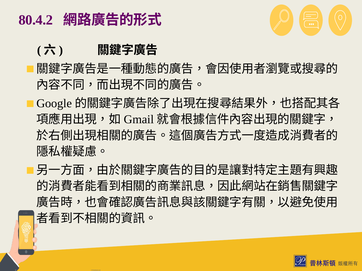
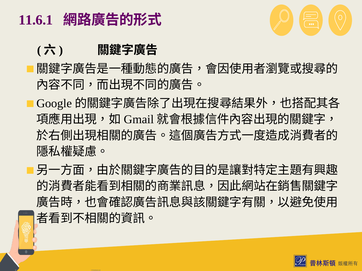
80.4.2: 80.4.2 -> 11.6.1
